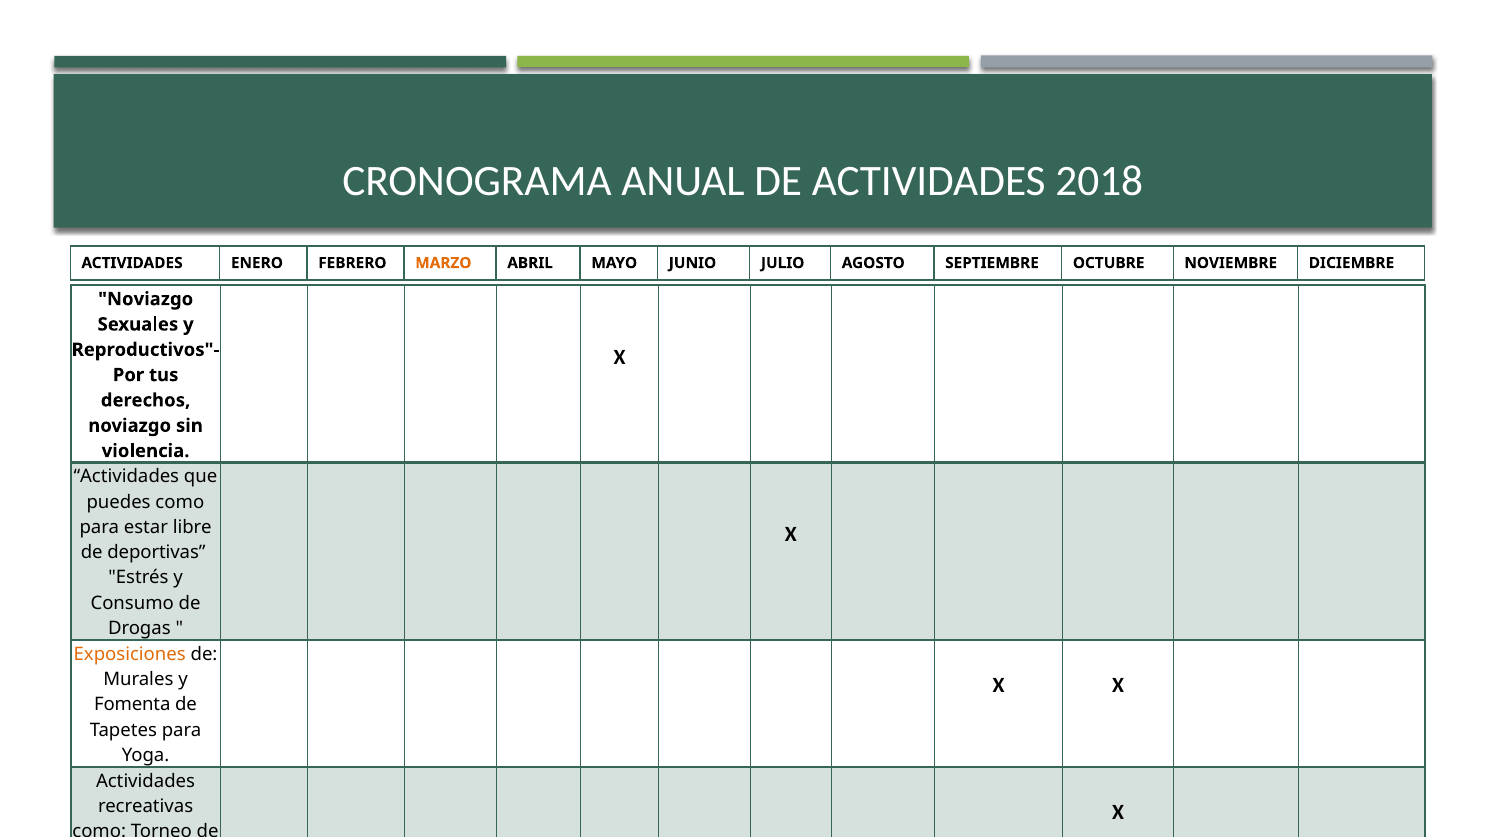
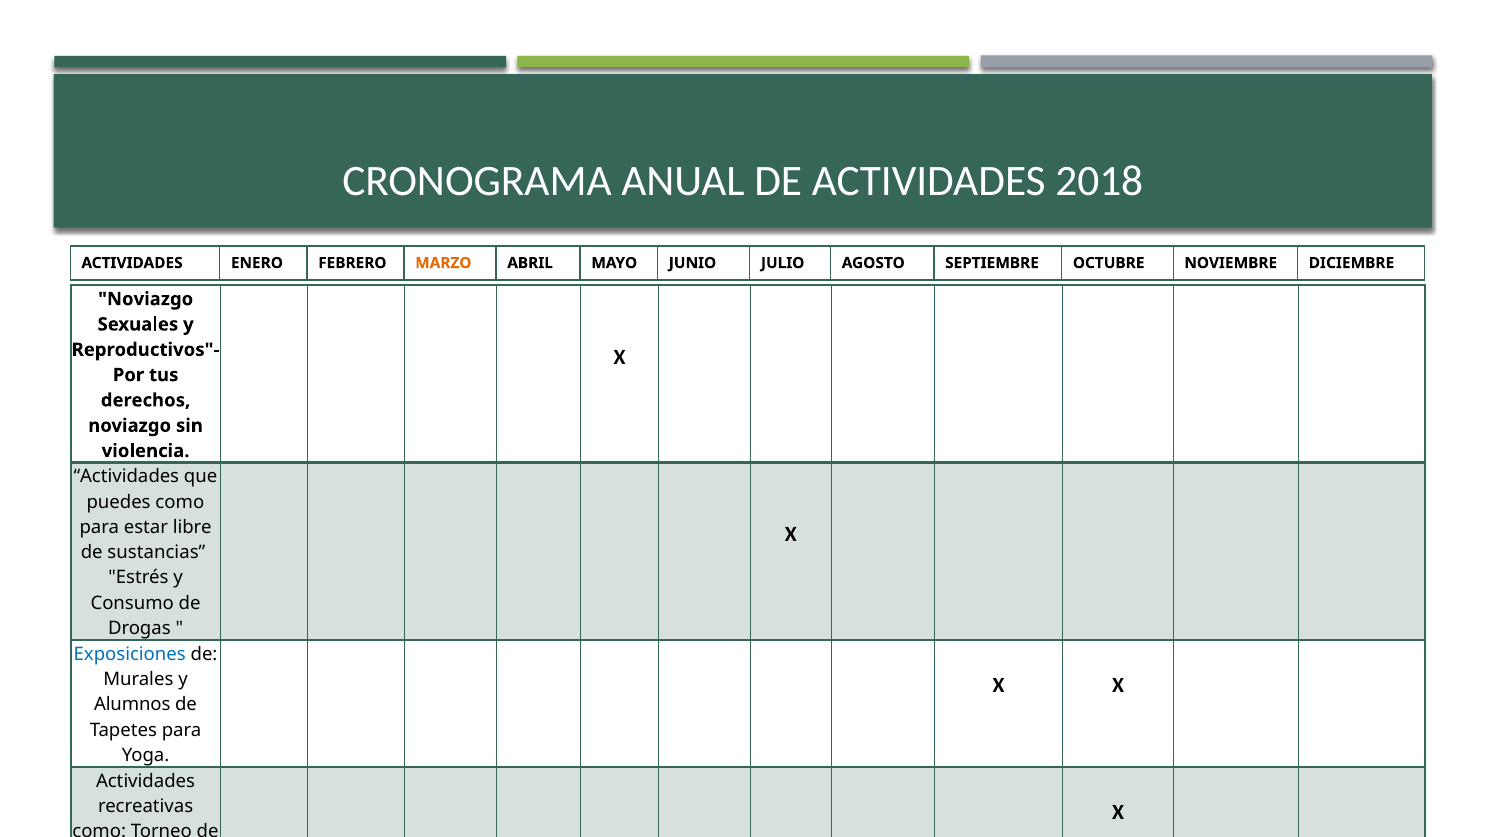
deportivas: deportivas -> sustancias
Exposiciones colour: orange -> blue
Fomenta: Fomenta -> Alumnos
